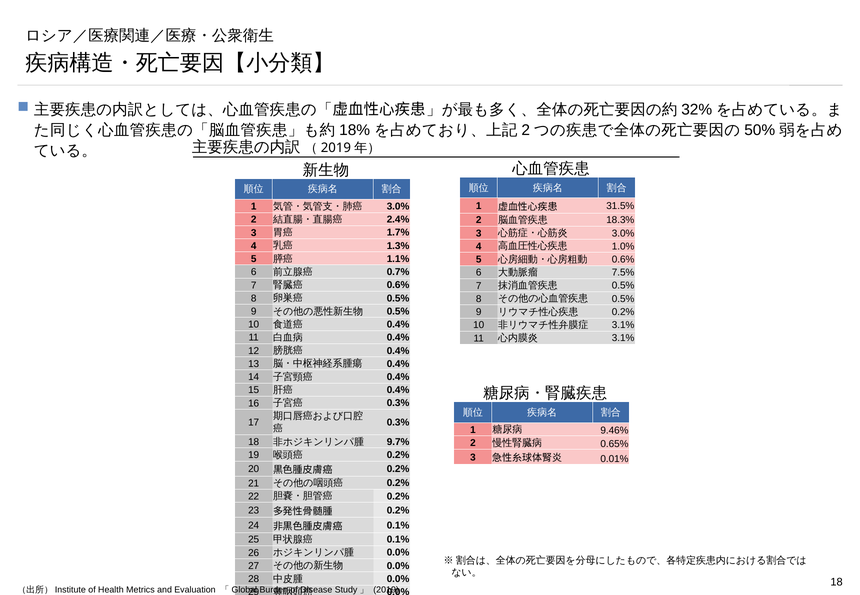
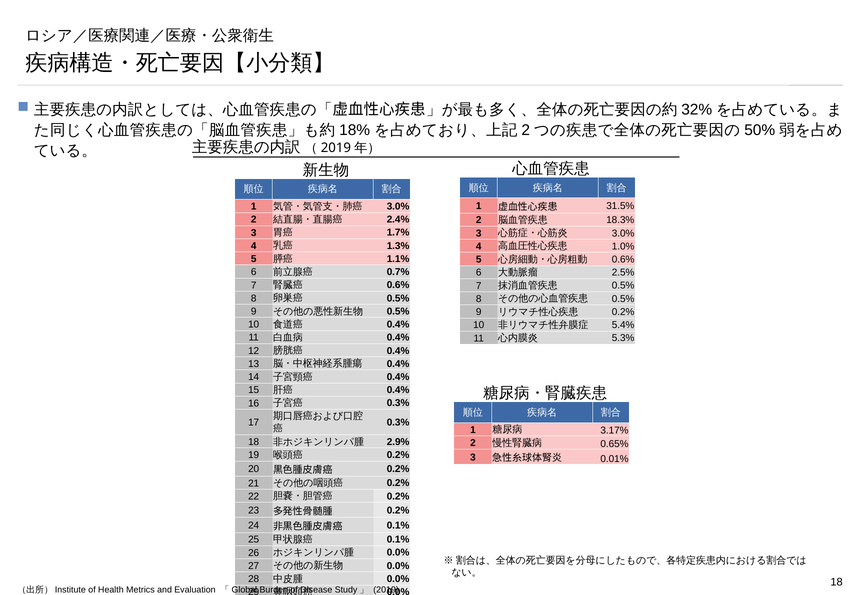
7.5%: 7.5% -> 2.5%
3.1% at (623, 325): 3.1% -> 5.4%
3.1% at (623, 338): 3.1% -> 5.3%
9.46%: 9.46% -> 3.17%
9.7%: 9.7% -> 2.9%
